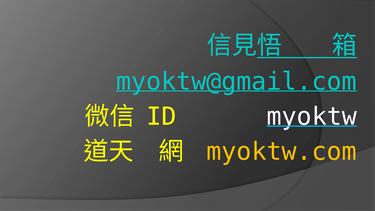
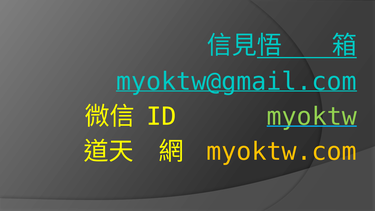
myoktw colour: white -> light green
